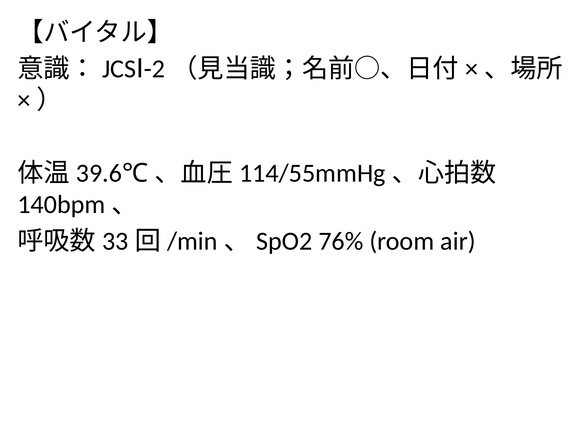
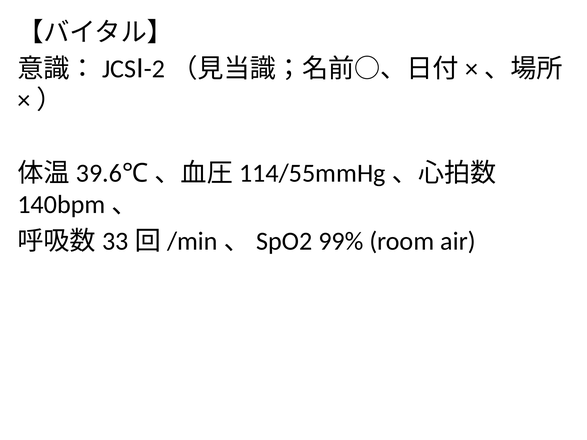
76%: 76% -> 99%
